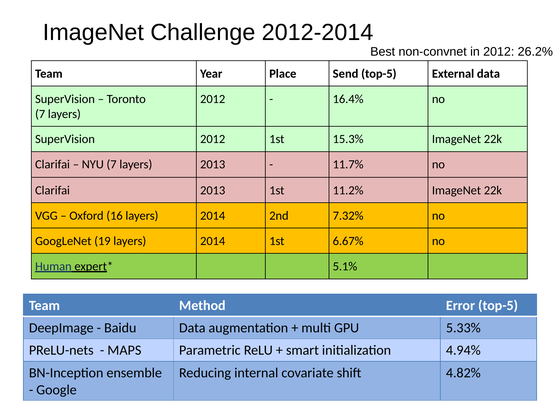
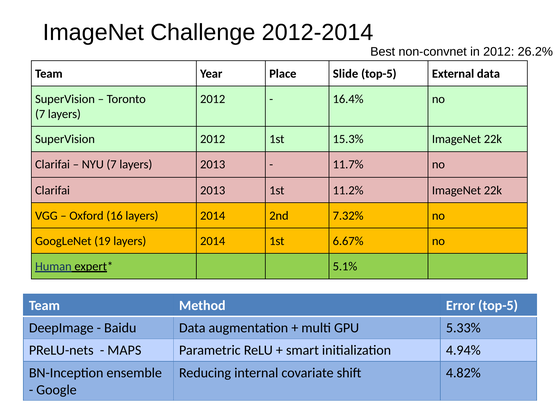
Send: Send -> Slide
